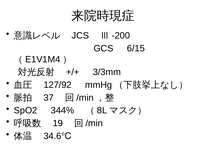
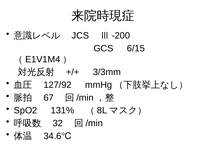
37: 37 -> 67
344%: 344% -> 131%
19: 19 -> 32
